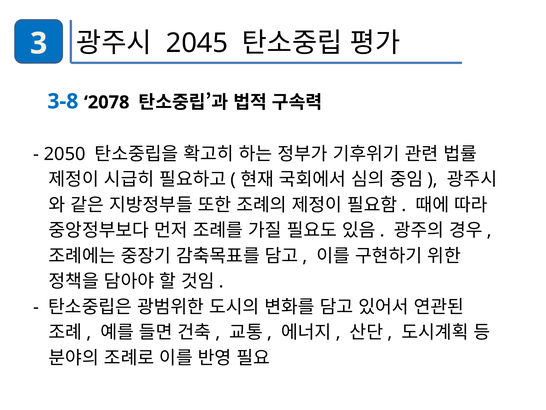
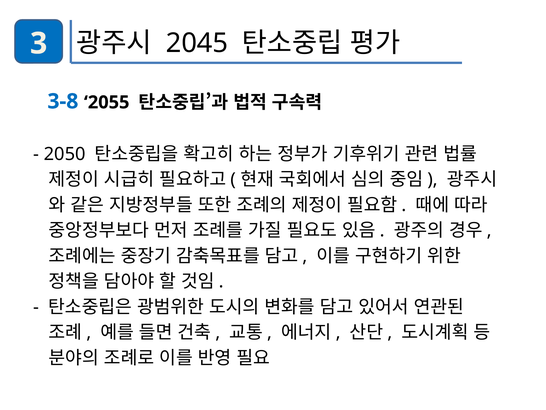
2078: 2078 -> 2055
